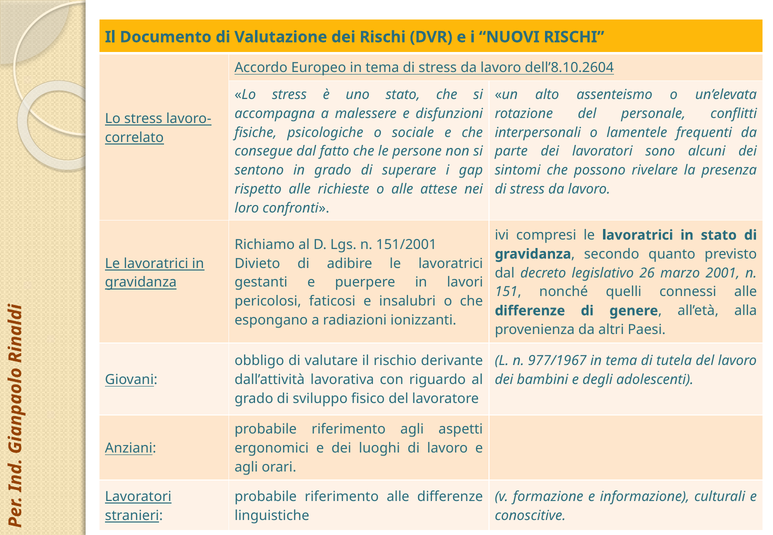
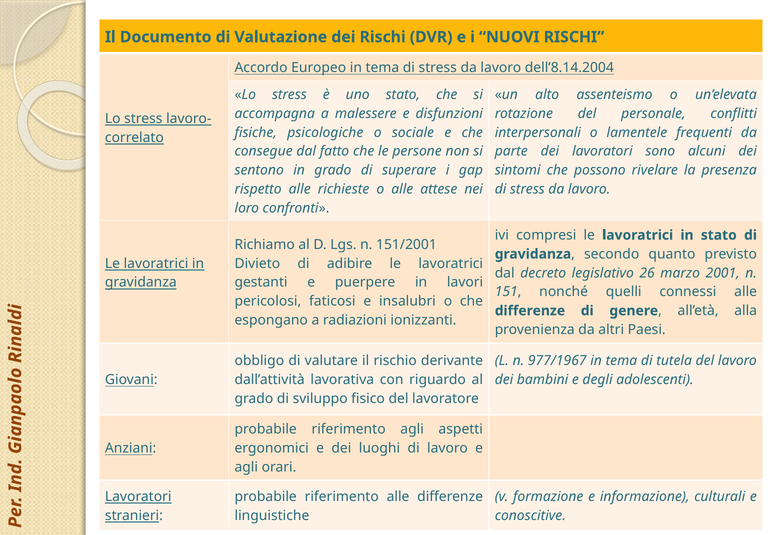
dell’8.10.2604: dell’8.10.2604 -> dell’8.14.2004
